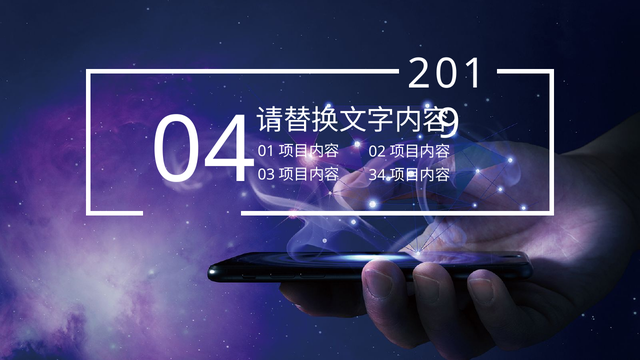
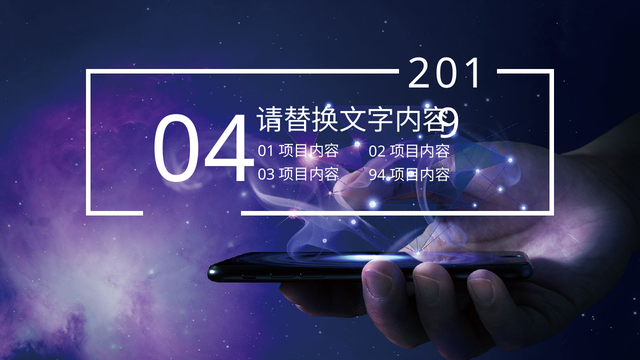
34: 34 -> 94
